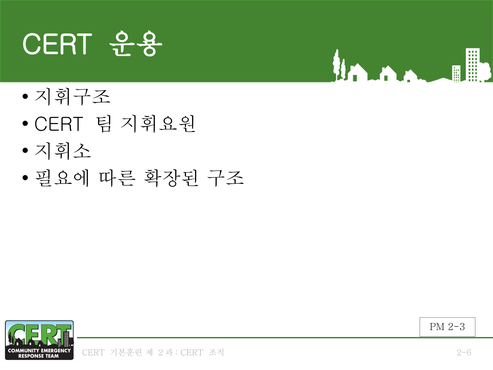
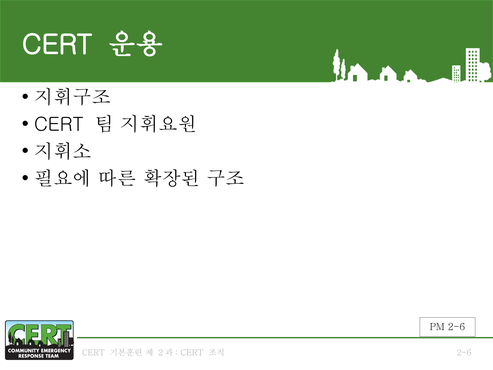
PM 2-3: 2-3 -> 2-6
